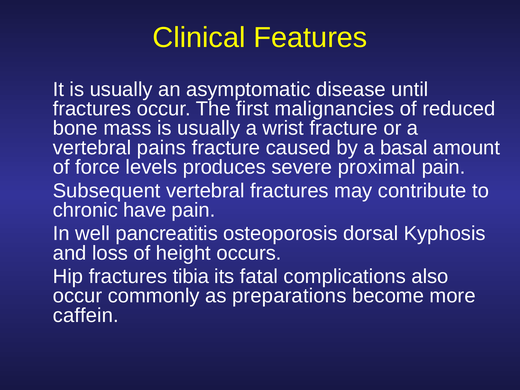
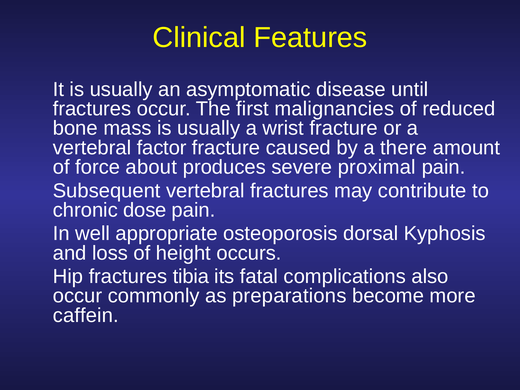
pains: pains -> factor
basal: basal -> there
levels: levels -> about
have: have -> dose
pancreatitis: pancreatitis -> appropriate
